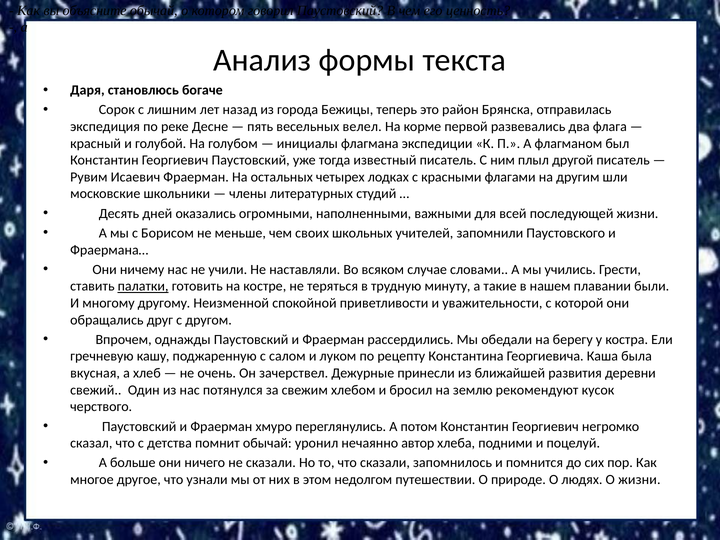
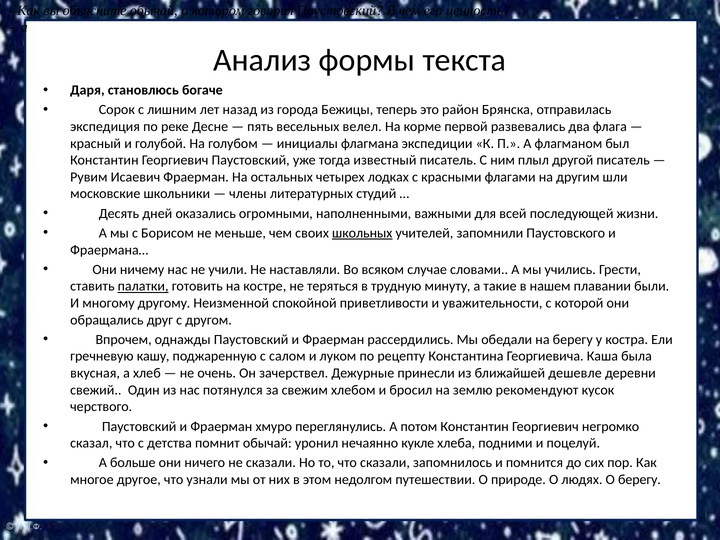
школьных underline: none -> present
развития: развития -> дешевле
автор: автор -> кукле
О жизни: жизни -> берегу
